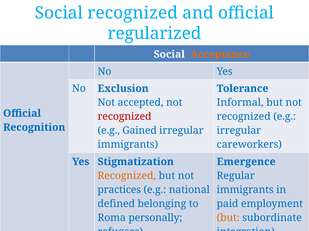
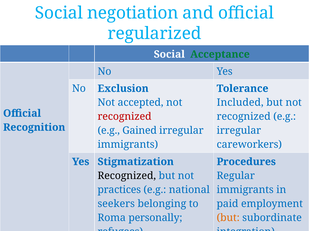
Social recognized: recognized -> negotiation
Acceptance colour: orange -> green
Informal: Informal -> Included
Emergence: Emergence -> Procedures
Recognized at (127, 176) colour: orange -> black
defined: defined -> seekers
